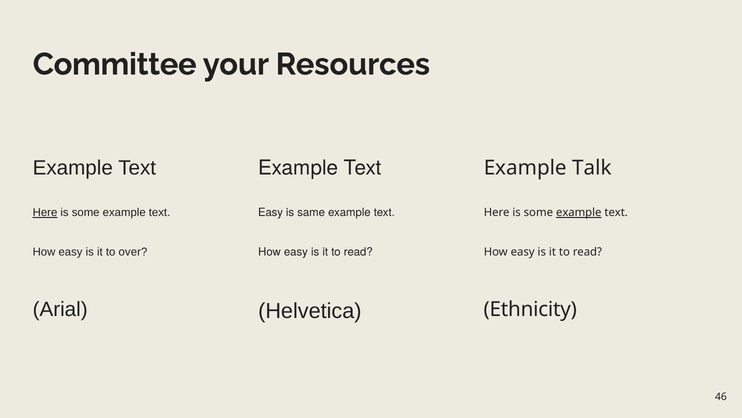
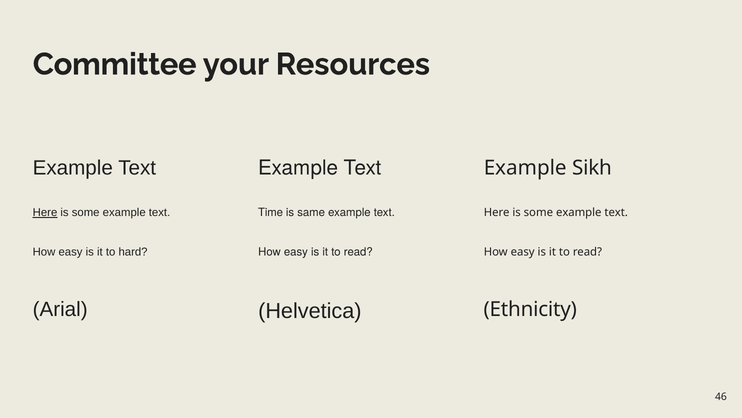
Talk: Talk -> Sikh
Easy at (271, 212): Easy -> Time
example at (579, 212) underline: present -> none
over: over -> hard
